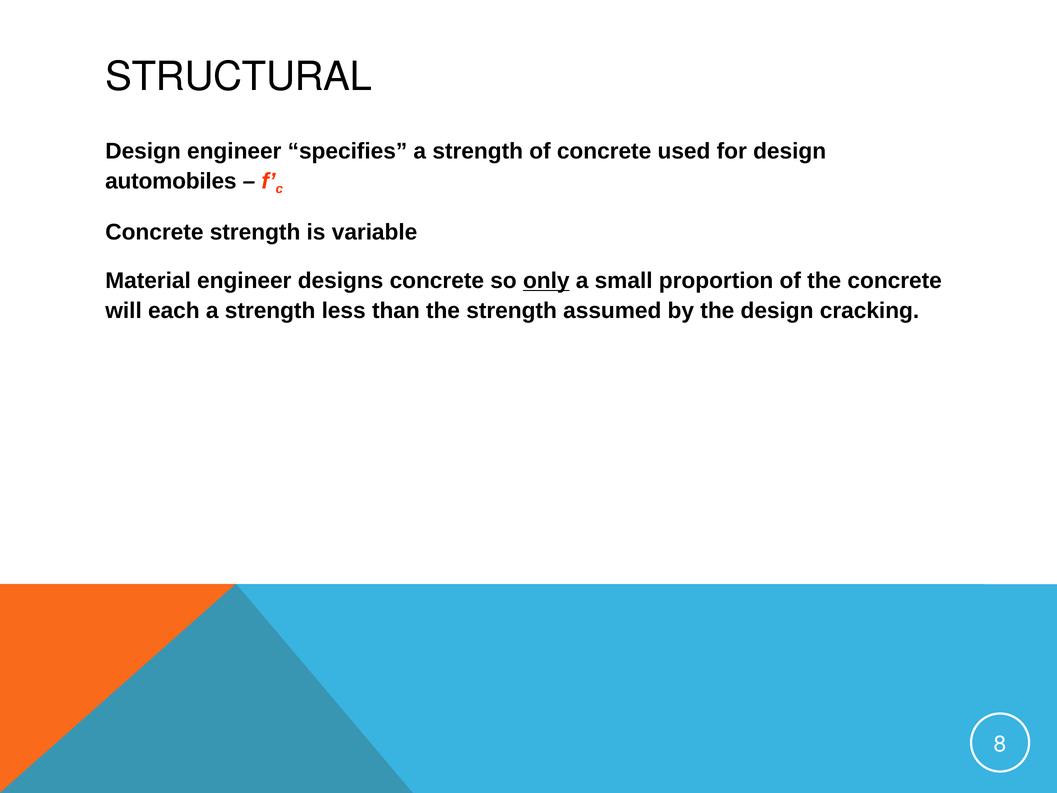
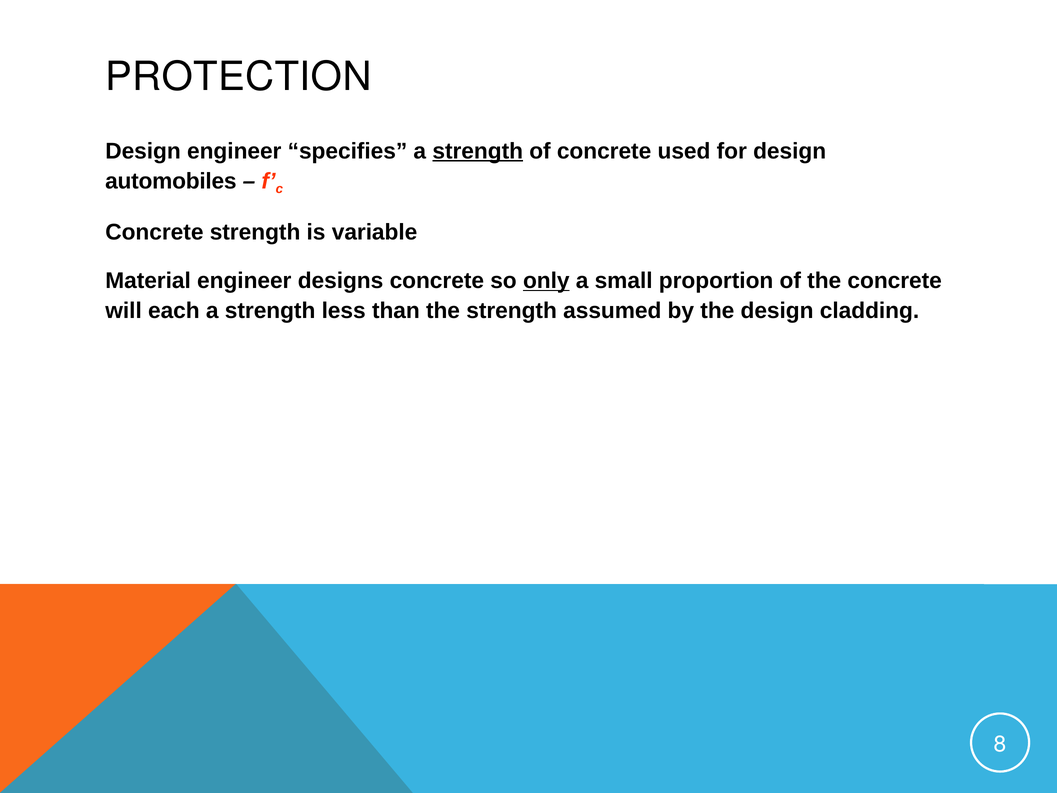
STRUCTURAL: STRUCTURAL -> PROTECTION
strength at (478, 151) underline: none -> present
cracking: cracking -> cladding
